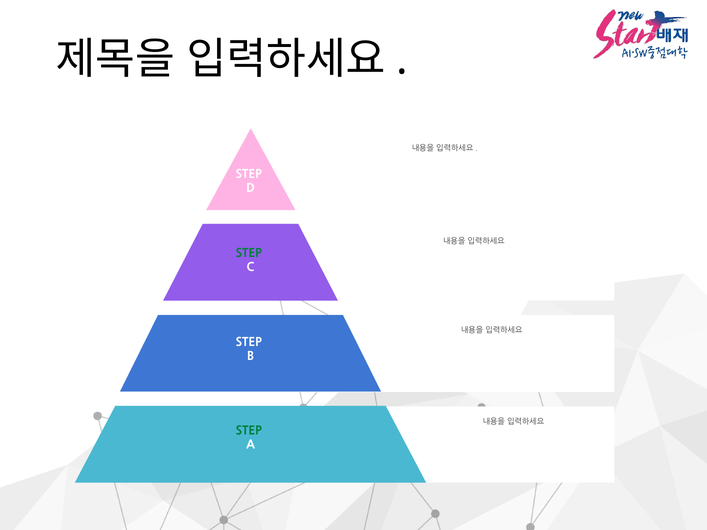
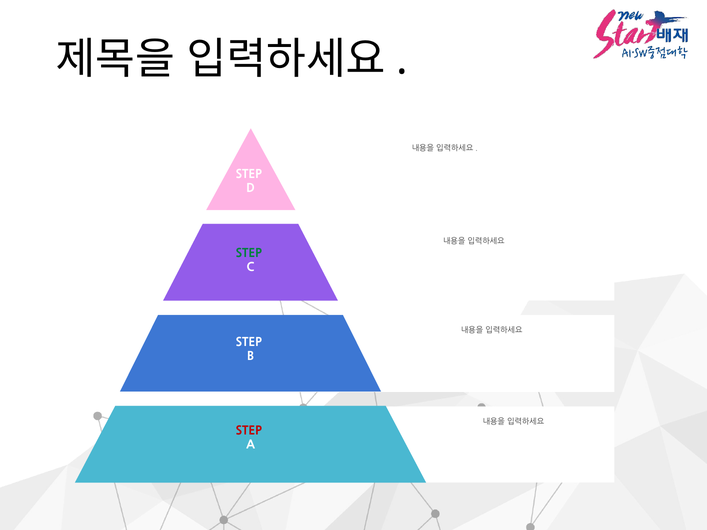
STEP at (249, 431) colour: green -> red
